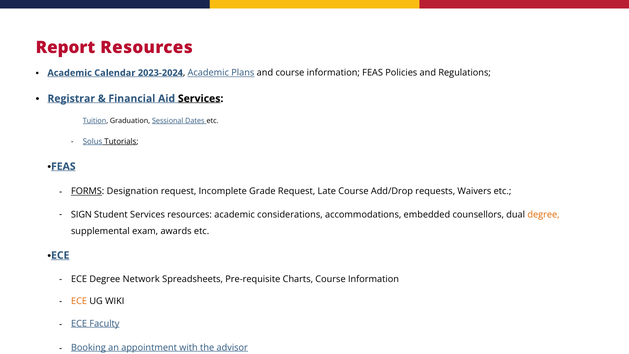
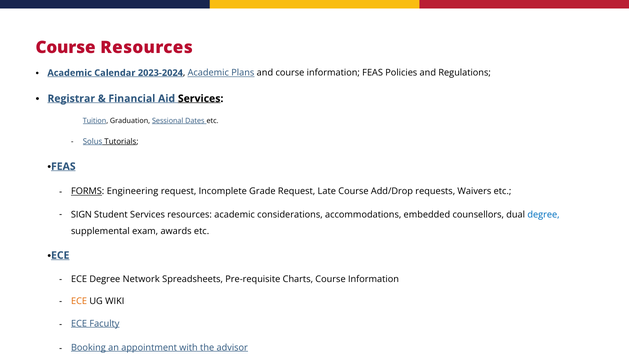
Report at (65, 48): Report -> Course
Designation: Designation -> Engineering
degree at (544, 214) colour: orange -> blue
